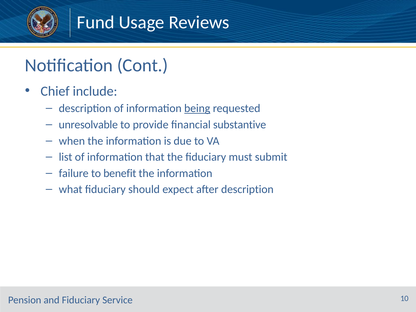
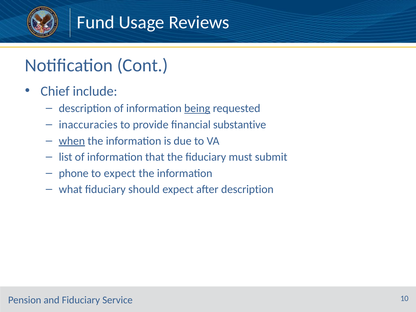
unresolvable: unresolvable -> inaccuracies
when underline: none -> present
failure: failure -> phone
to benefit: benefit -> expect
